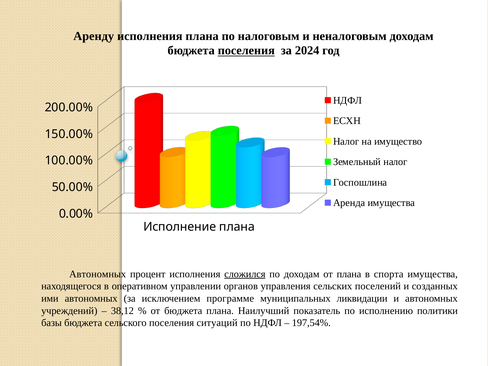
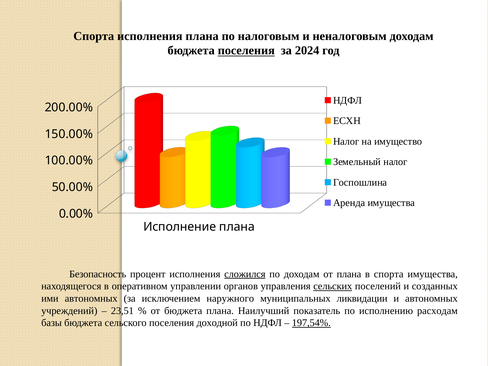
Аренду at (94, 36): Аренду -> Спорта
Автономных at (98, 274): Автономных -> Безопасность
сельских underline: none -> present
программе: программе -> наружного
38,12: 38,12 -> 23,51
политики: политики -> расходам
ситуаций: ситуаций -> доходной
197,54% underline: none -> present
